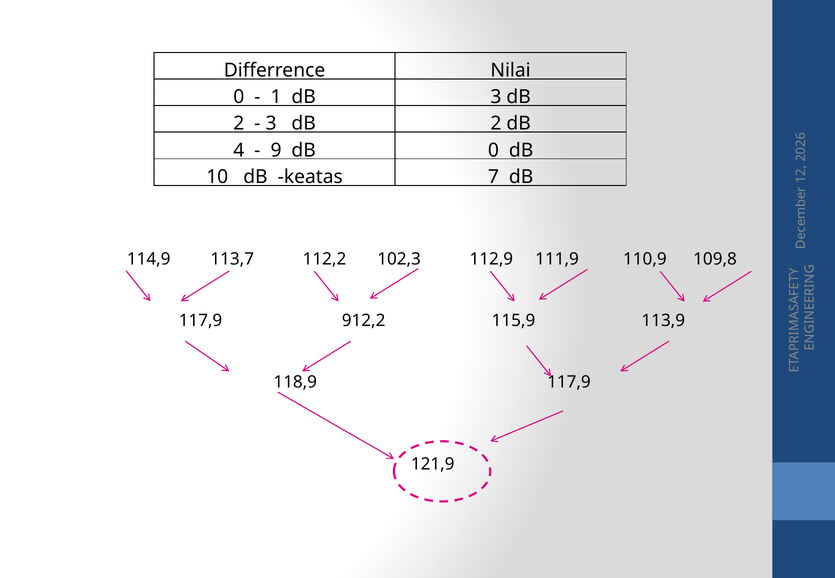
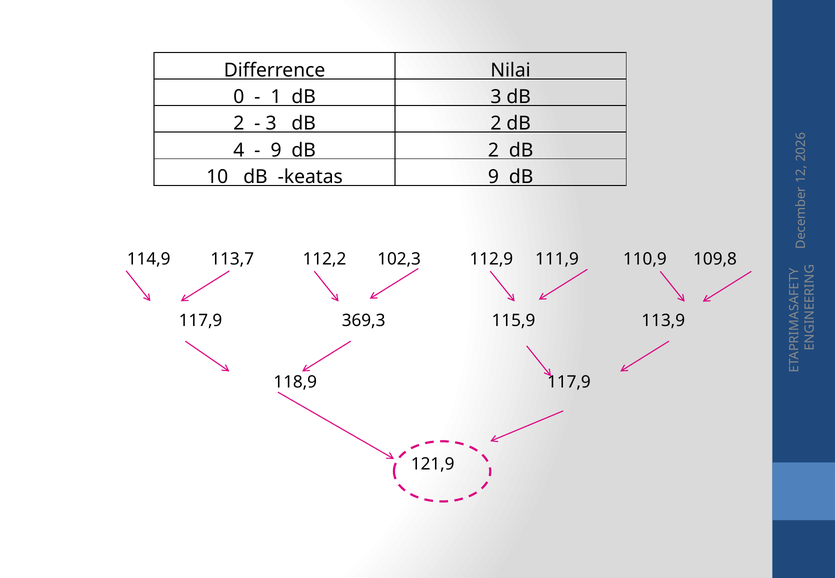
9 dB 0: 0 -> 2
keatas 7: 7 -> 9
912,2: 912,2 -> 369,3
